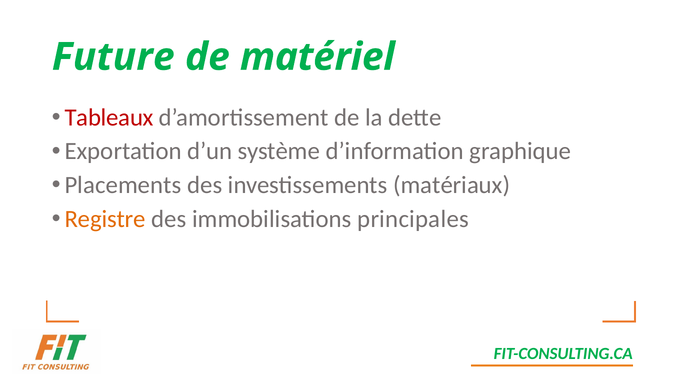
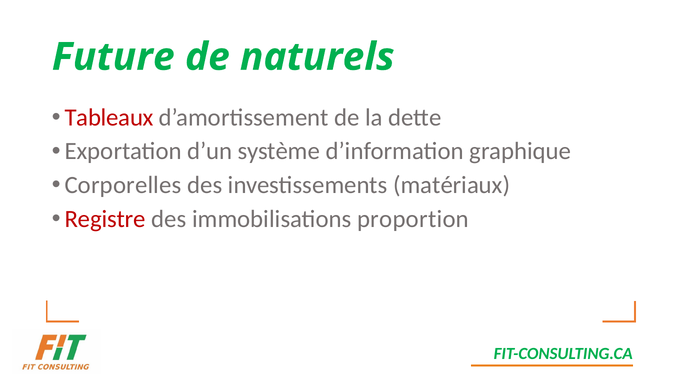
matériel: matériel -> naturels
Placements: Placements -> Corporelles
Registre colour: orange -> red
principales: principales -> proportion
